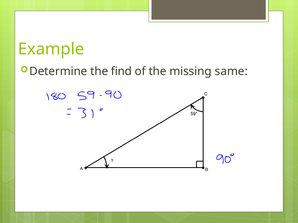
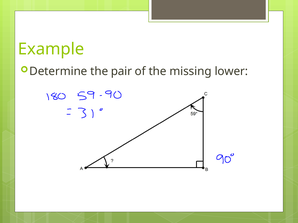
find: find -> pair
same: same -> lower
